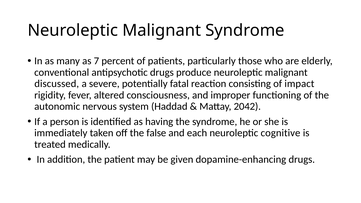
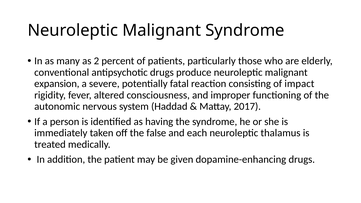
7: 7 -> 2
discussed: discussed -> expansion
2042: 2042 -> 2017
cognitive: cognitive -> thalamus
